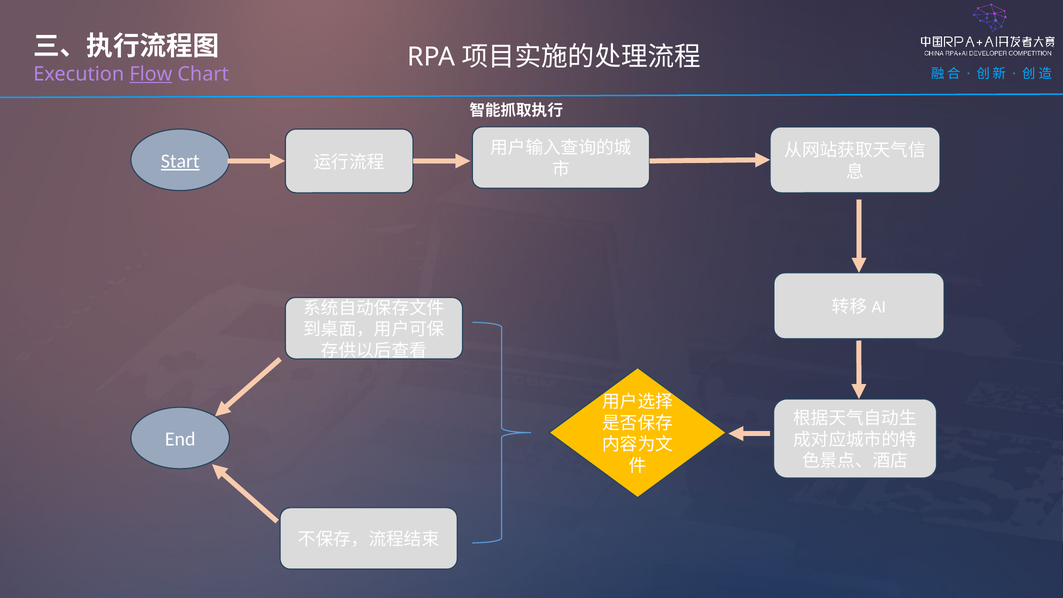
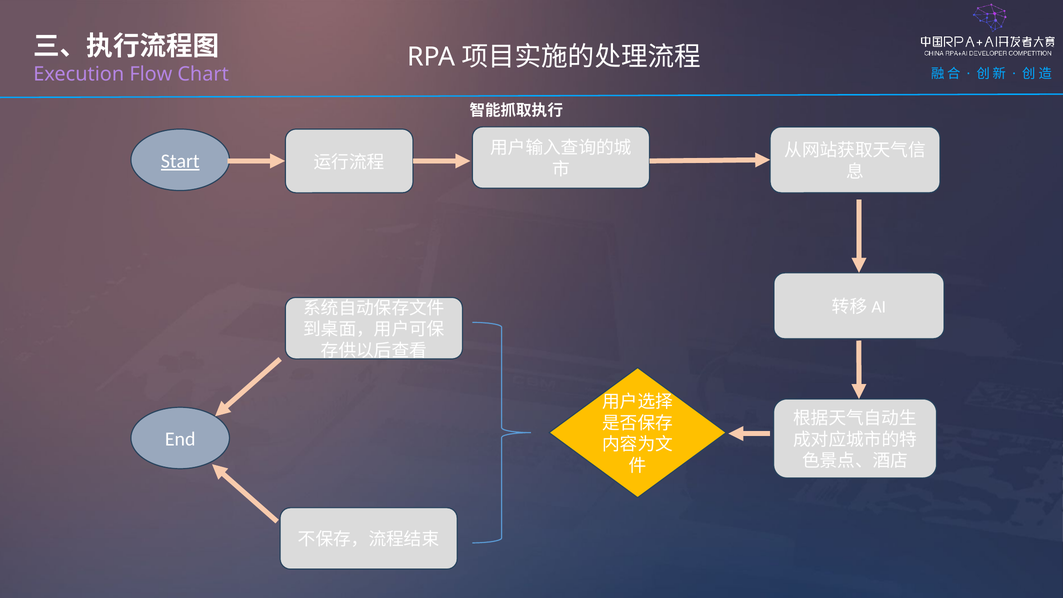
Flow underline: present -> none
